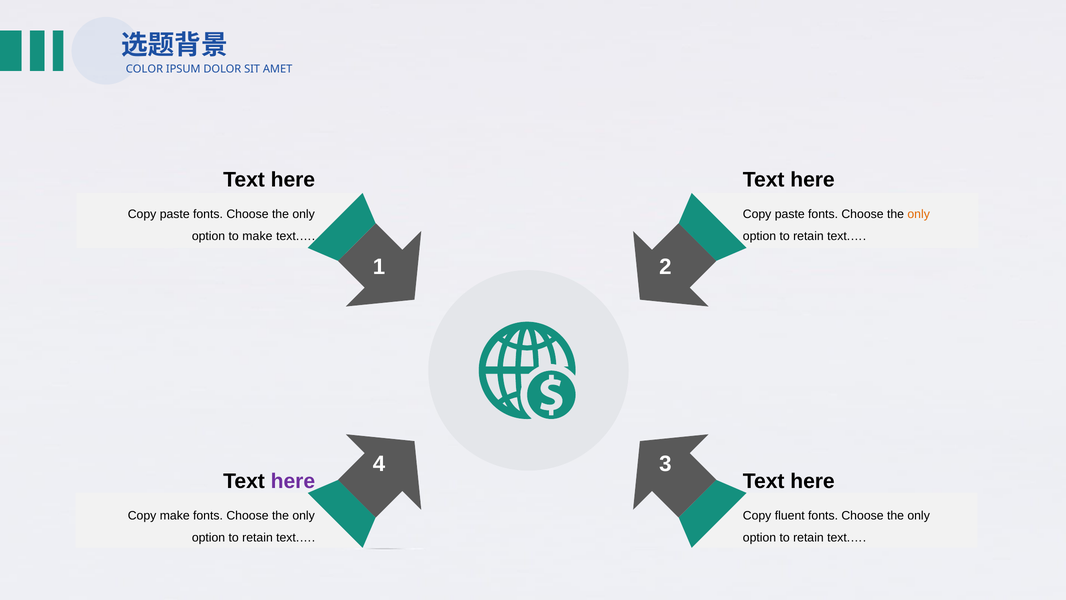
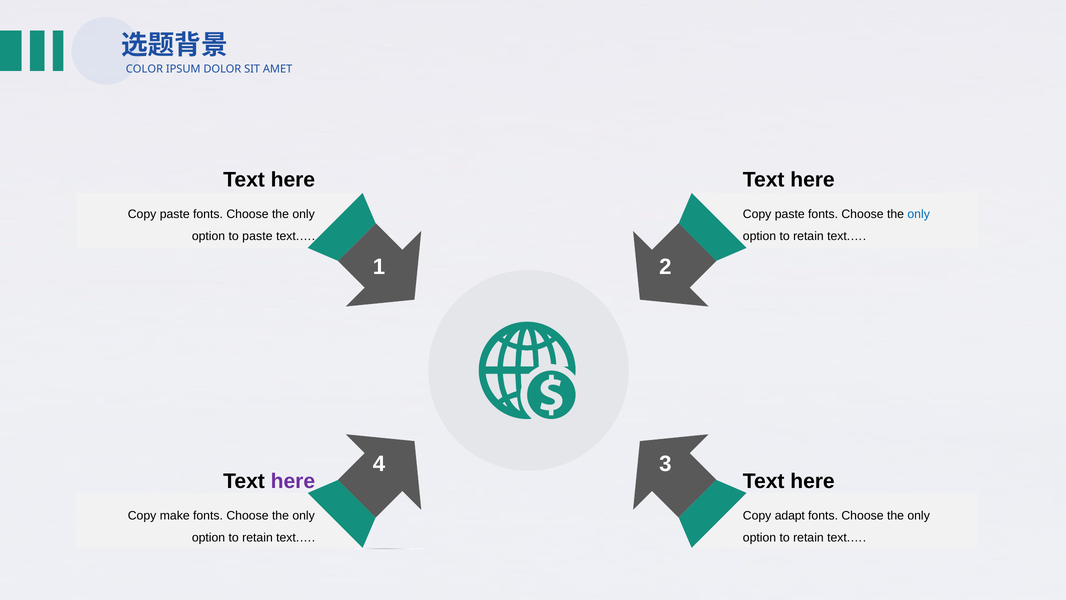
only at (919, 214) colour: orange -> blue
to make: make -> paste
fluent: fluent -> adapt
